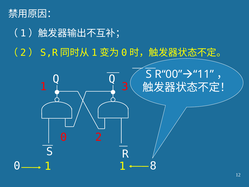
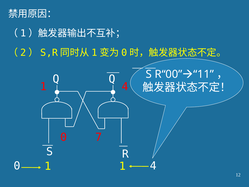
3 at (125, 86): 3 -> 4
2: 2 -> 7
0 1 8: 8 -> 4
